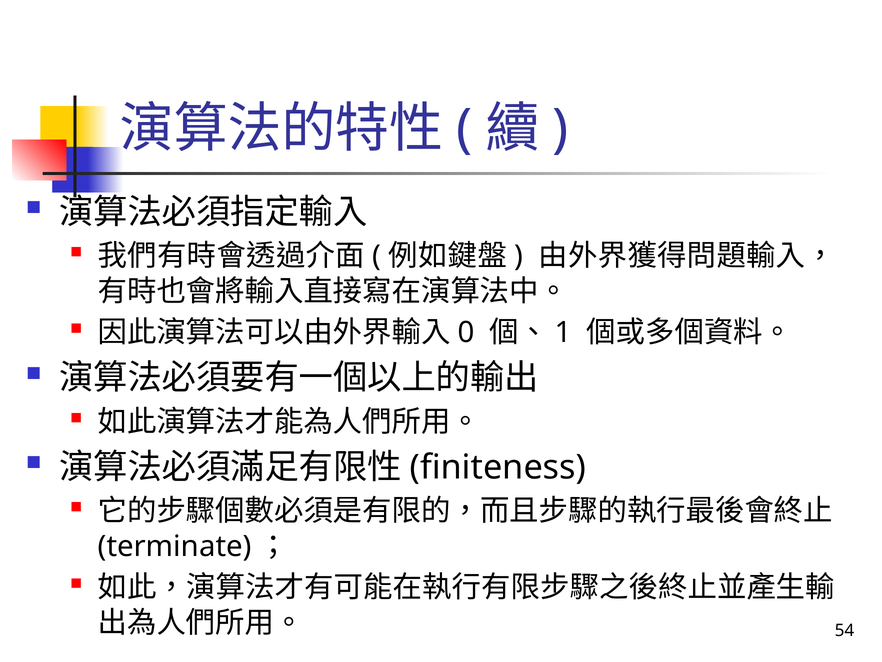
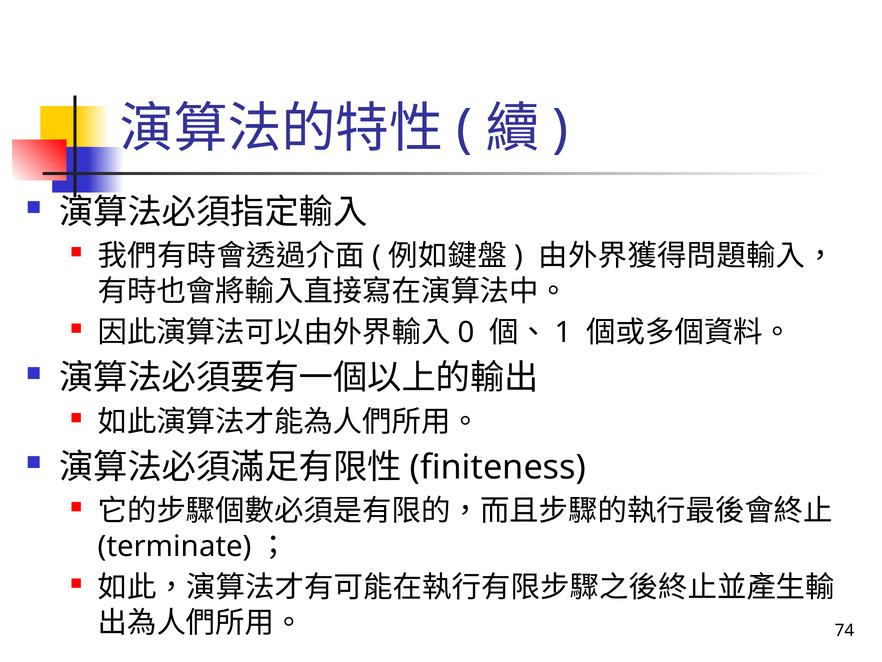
54: 54 -> 74
